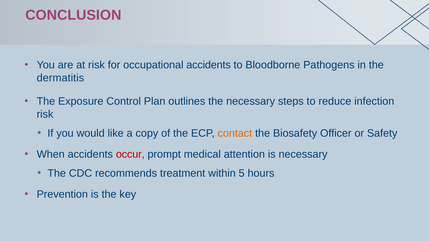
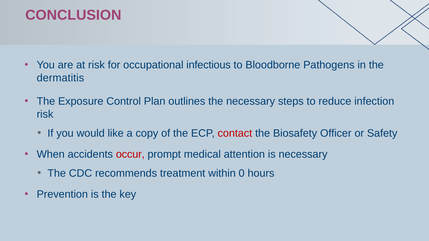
occupational accidents: accidents -> infectious
contact colour: orange -> red
5: 5 -> 0
